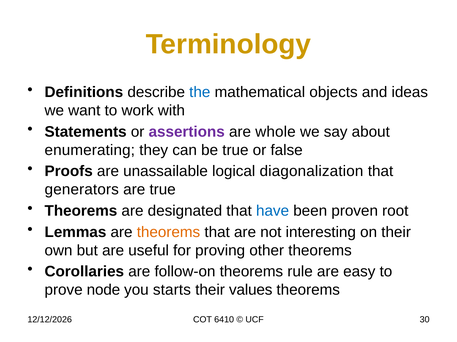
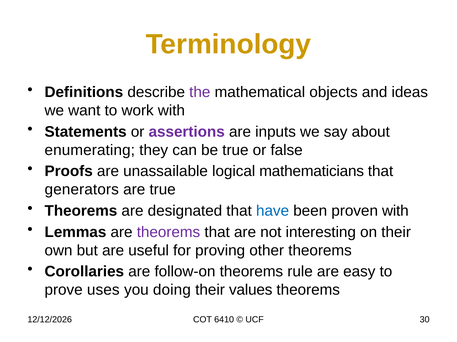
the colour: blue -> purple
whole: whole -> inputs
diagonalization: diagonalization -> mathematicians
proven root: root -> with
theorems at (168, 233) colour: orange -> purple
node: node -> uses
starts: starts -> doing
